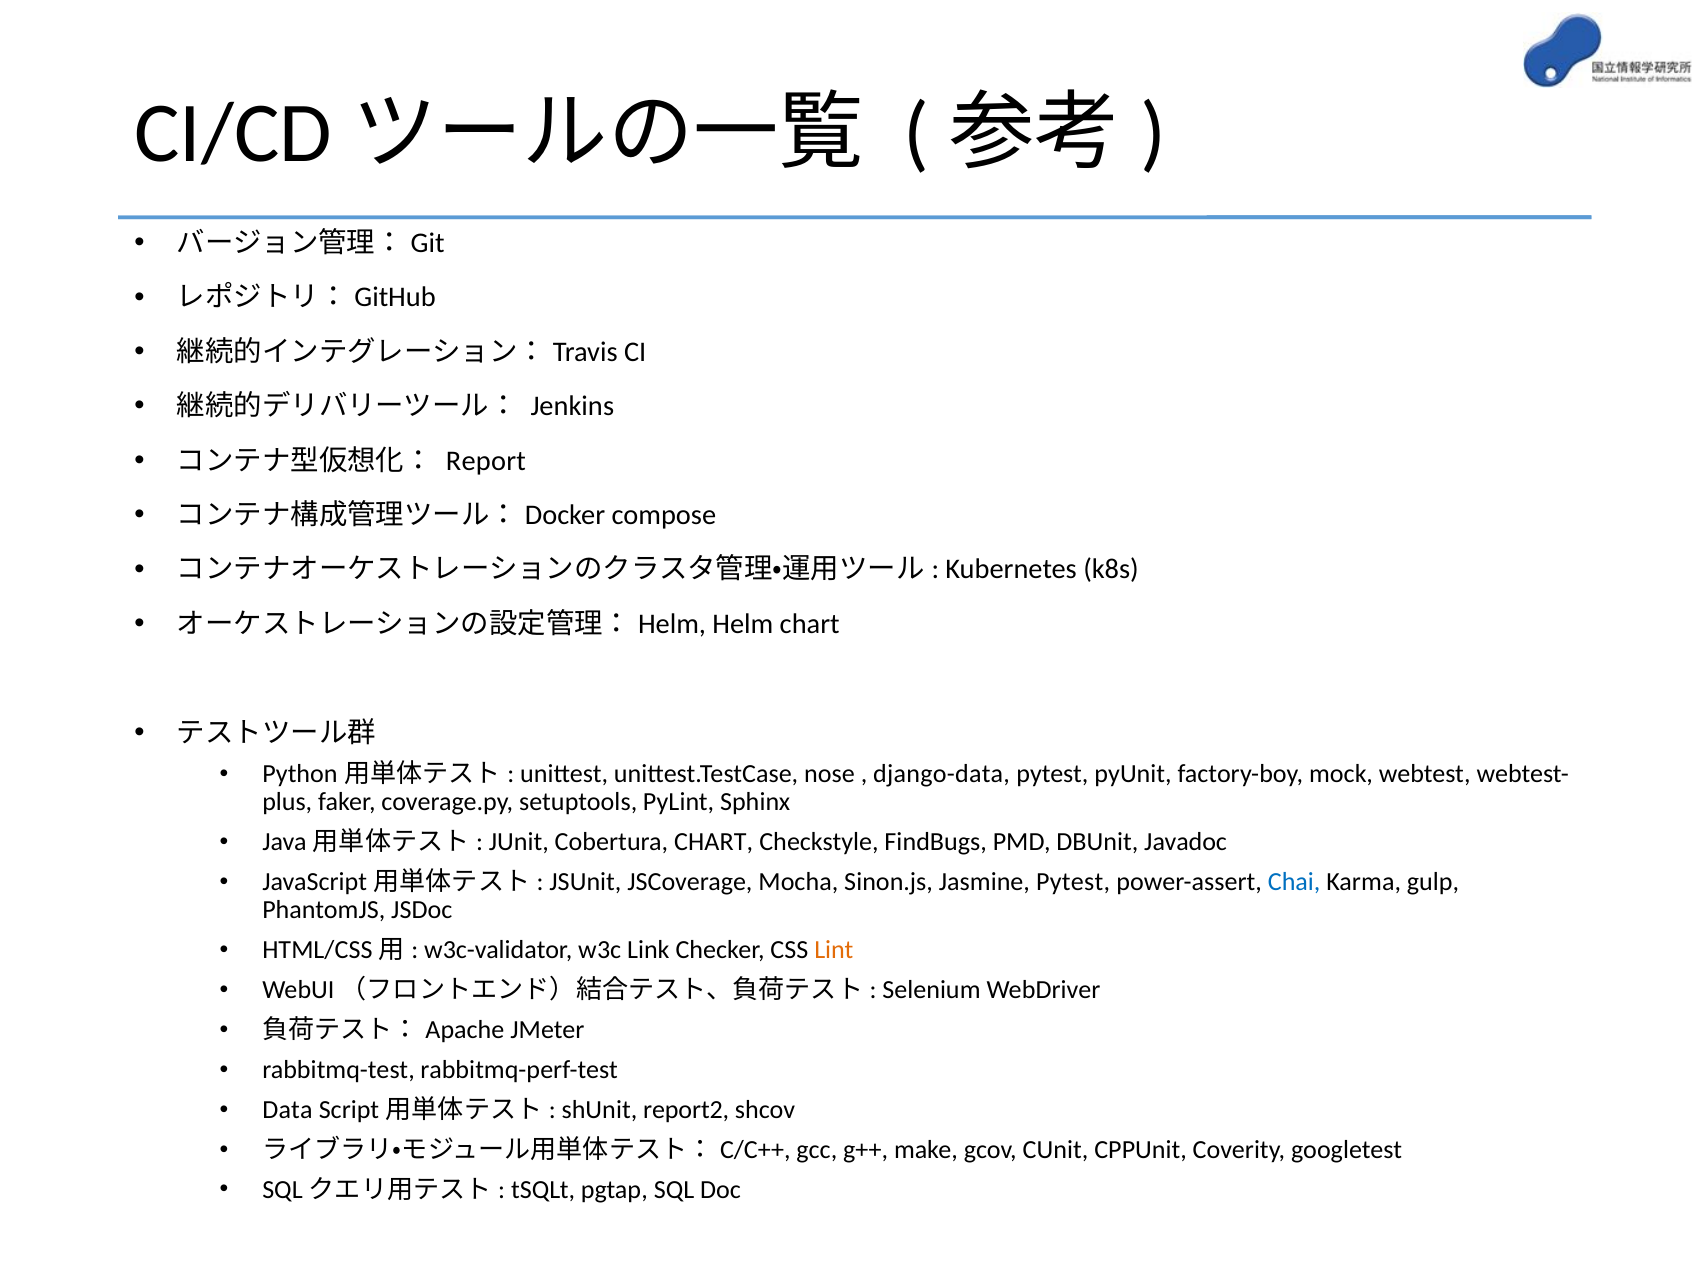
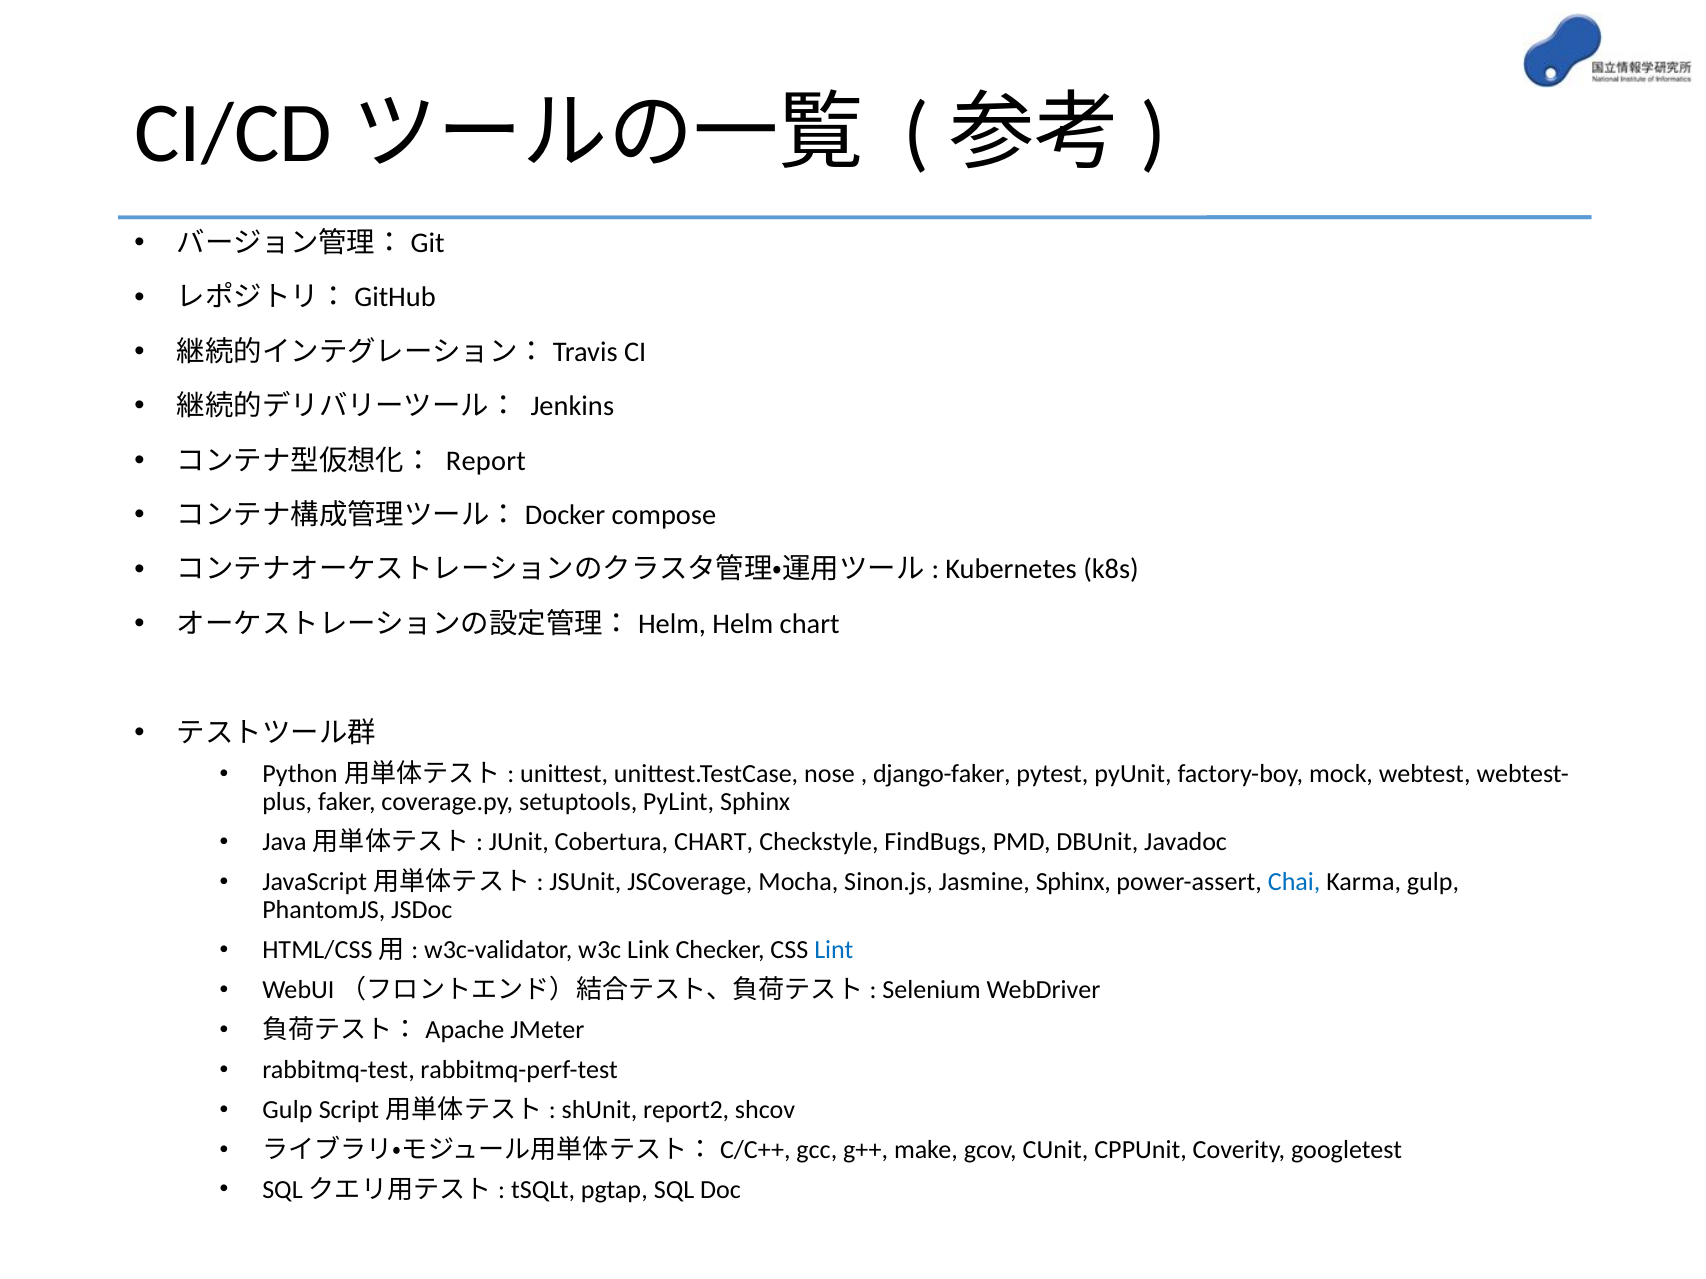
django-data: django-data -> django-faker
Jasmine Pytest: Pytest -> Sphinx
Lint colour: orange -> blue
Data at (287, 1110): Data -> Gulp
